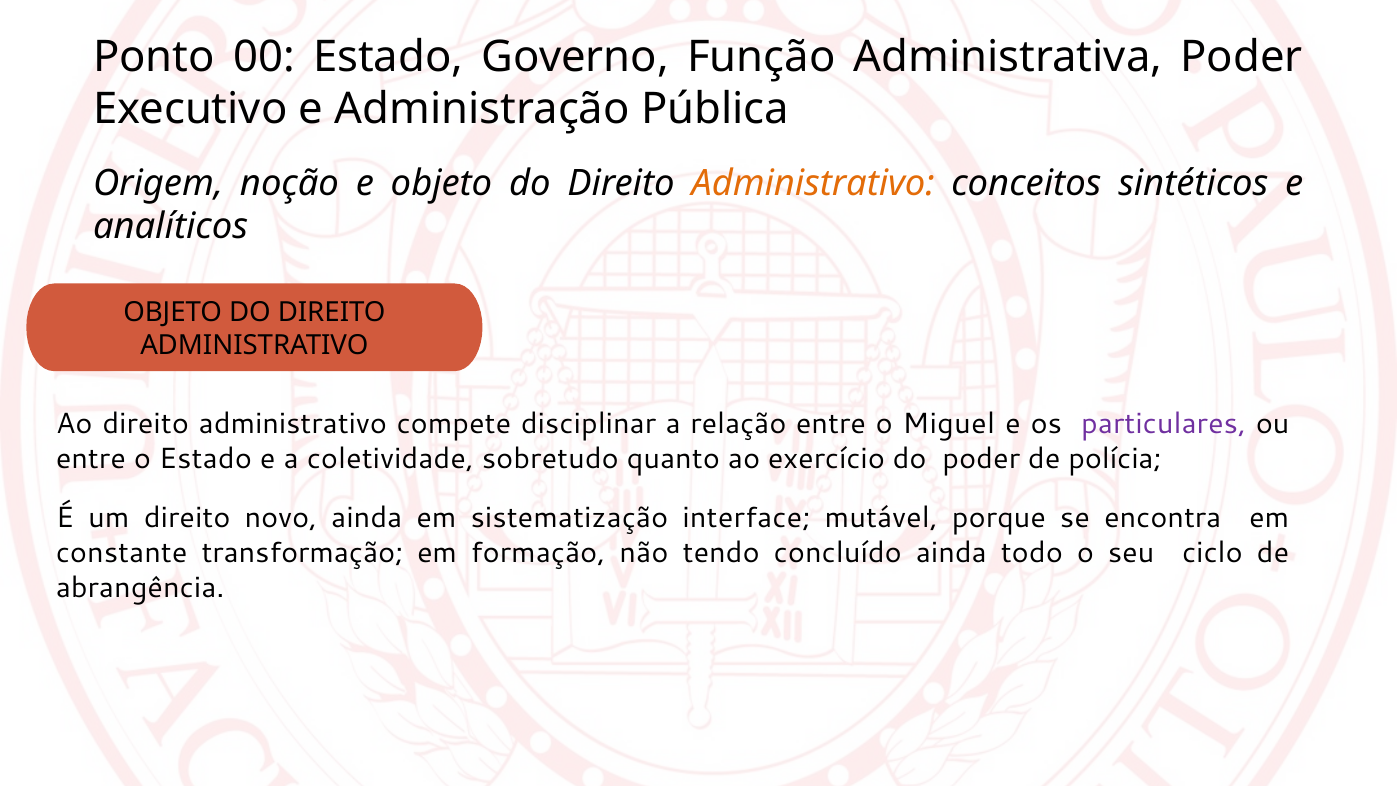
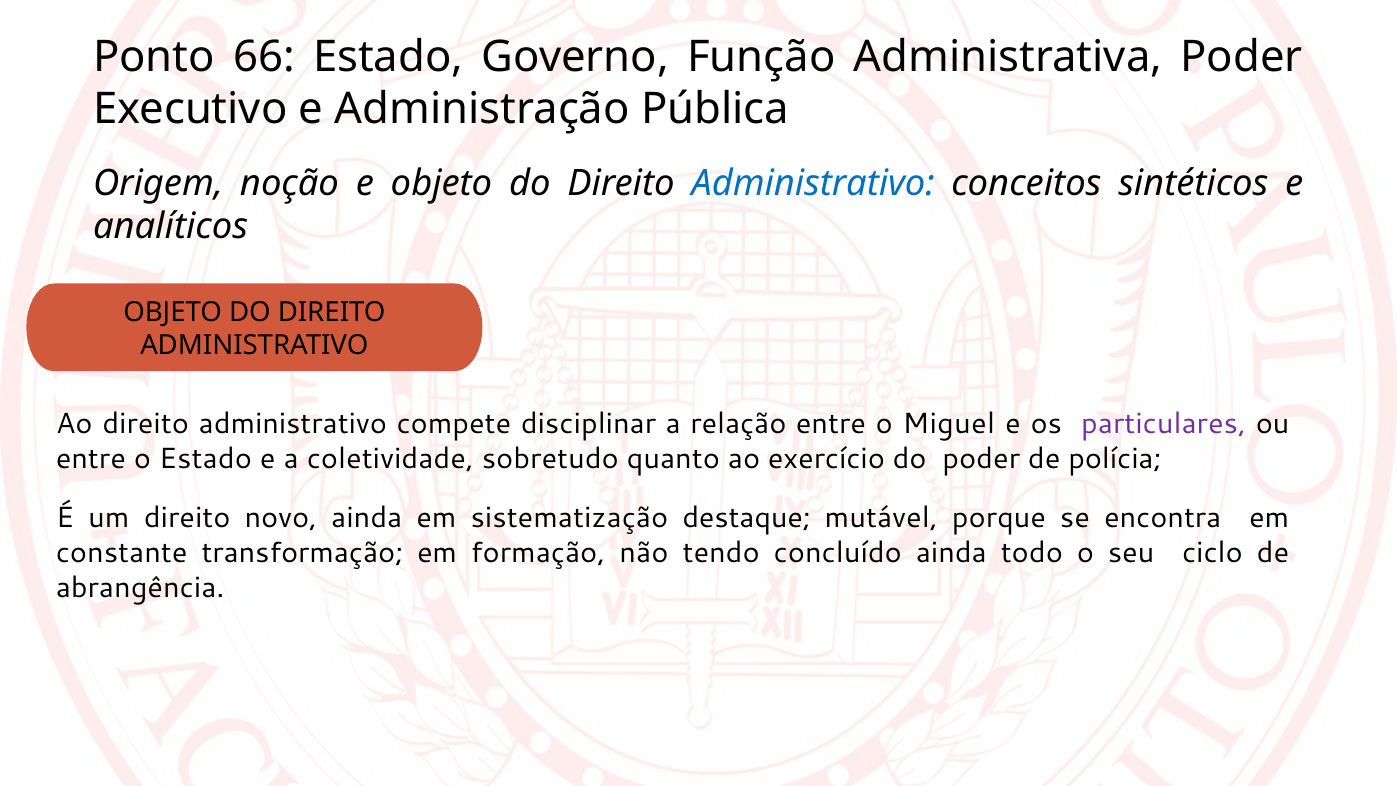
00: 00 -> 66
Administrativo at (813, 183) colour: orange -> blue
interface: interface -> destaque
